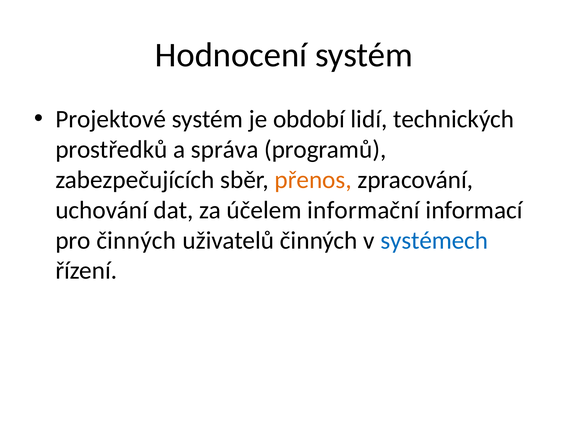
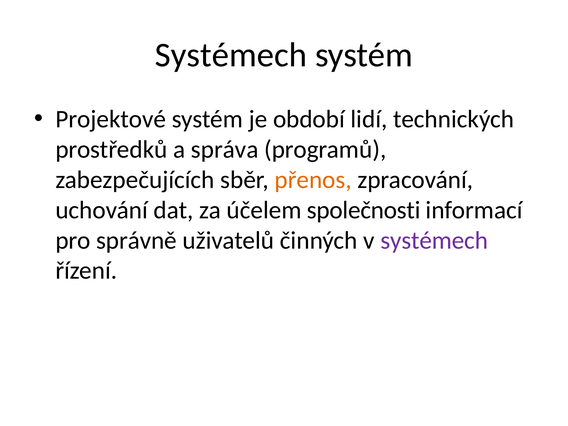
Hodnocení at (231, 55): Hodnocení -> Systémech
informační: informační -> společnosti
pro činných: činných -> správně
systémech at (434, 240) colour: blue -> purple
